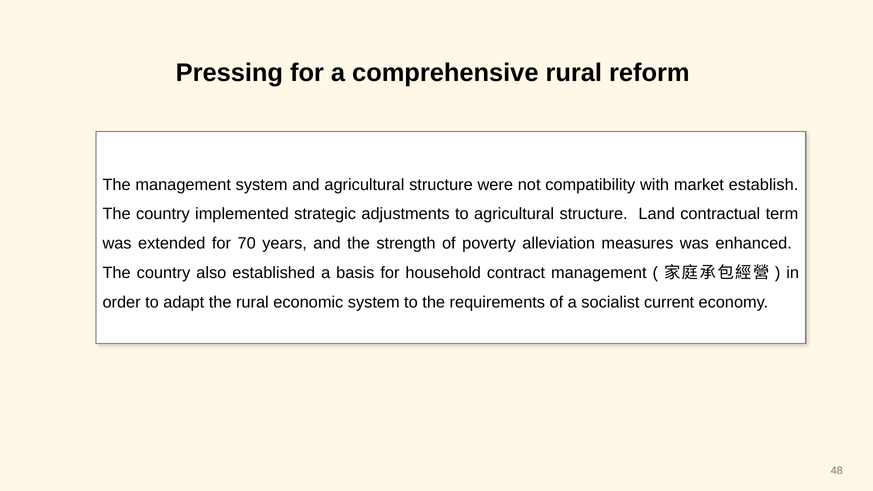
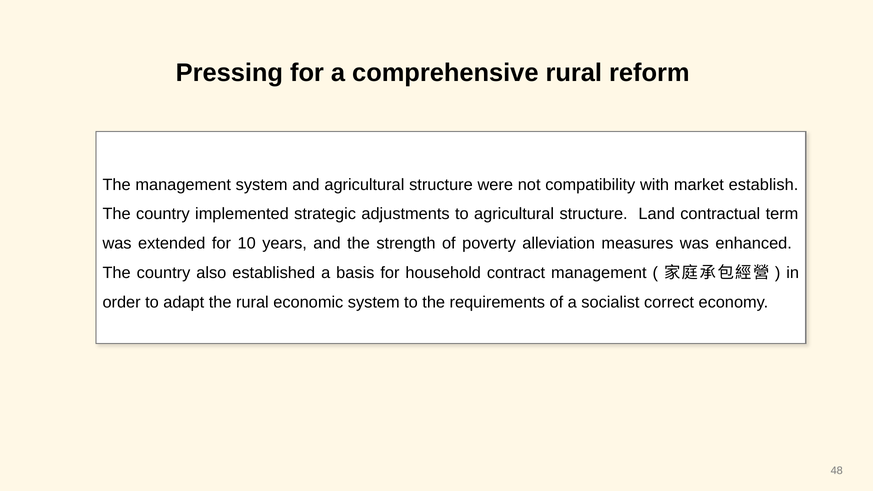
70: 70 -> 10
current: current -> correct
